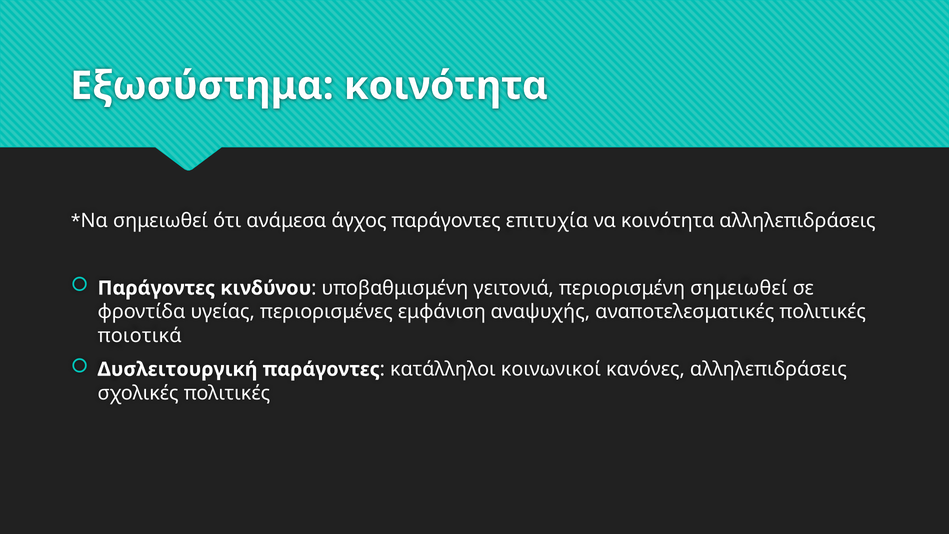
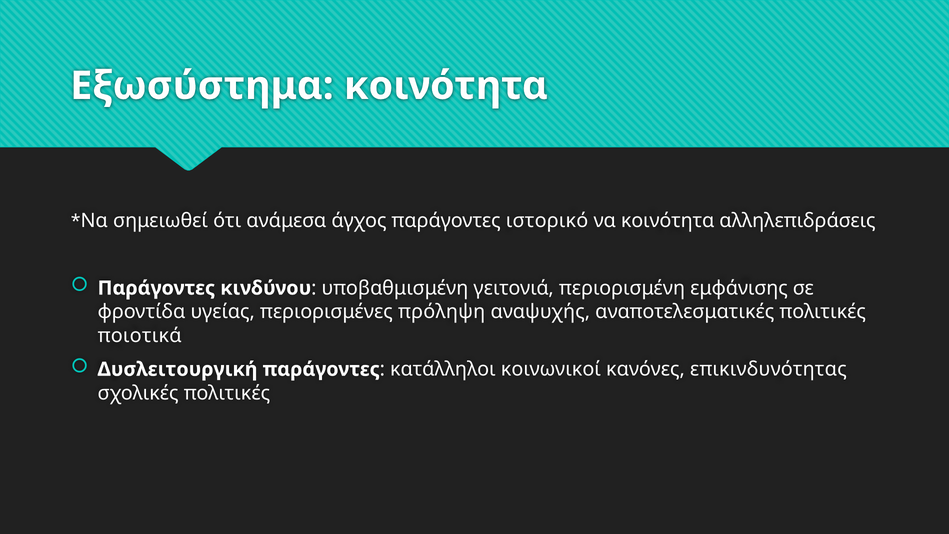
επιτυχία: επιτυχία -> ιστορικό
περιορισμένη σημειωθεί: σημειωθεί -> εμφάνισης
εμφάνιση: εμφάνιση -> πρόληψη
κανόνες αλληλεπιδράσεις: αλληλεπιδράσεις -> επικινδυνότητας
